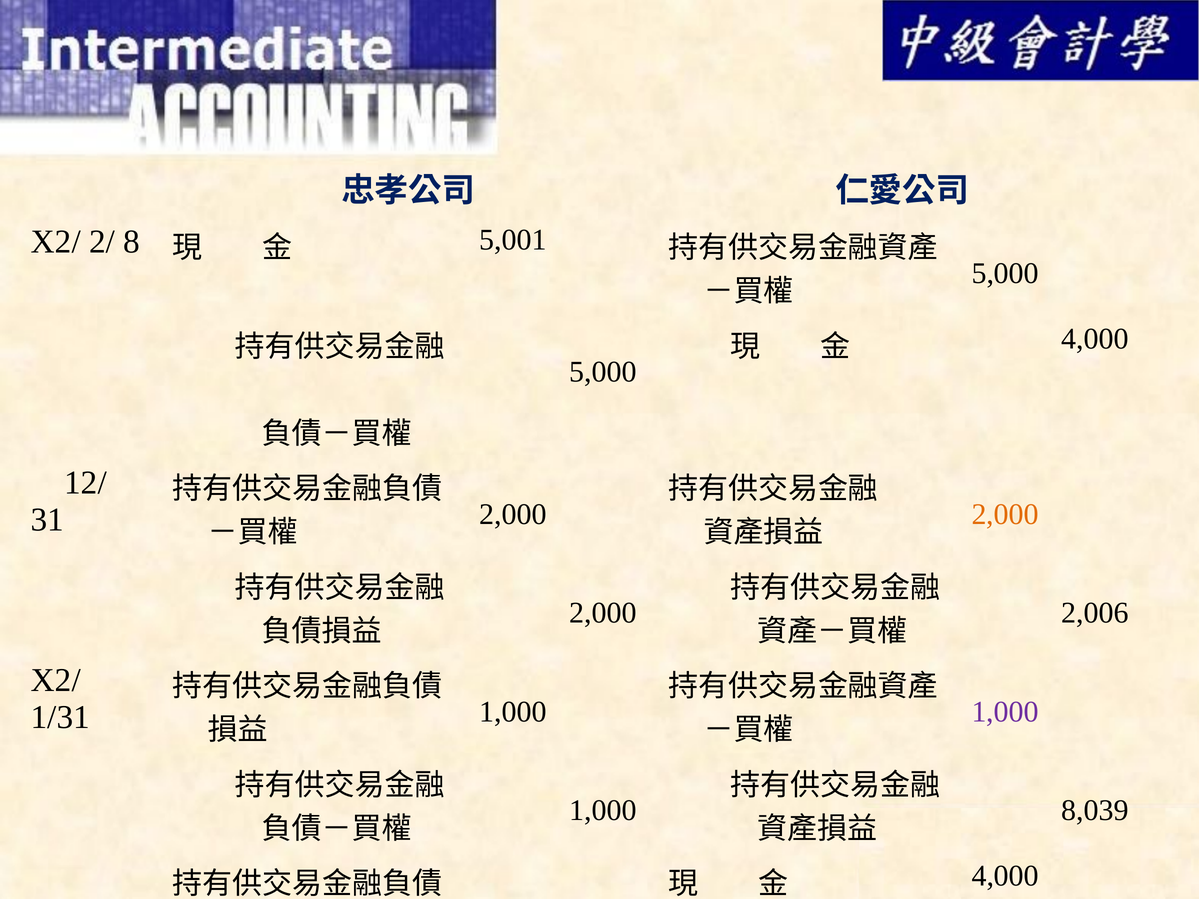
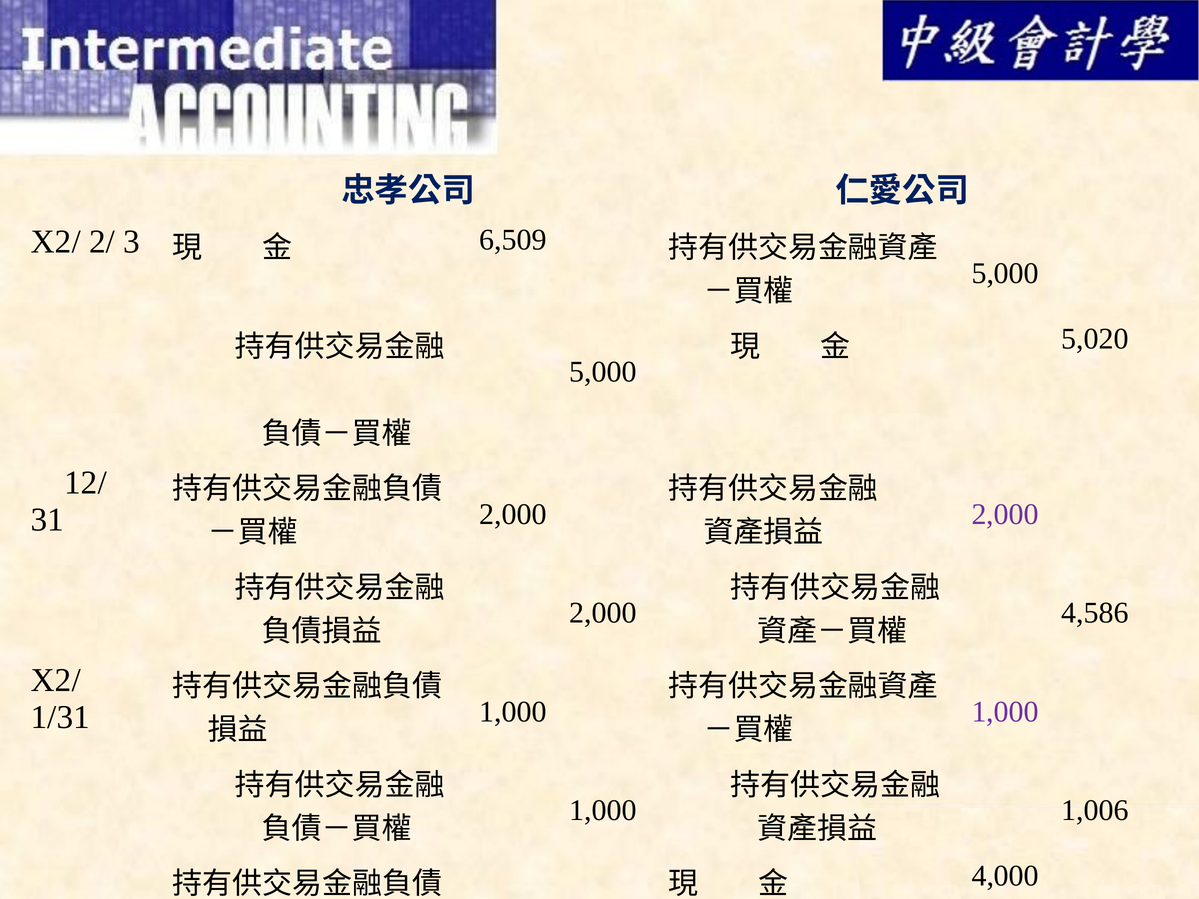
8: 8 -> 3
5,001: 5,001 -> 6,509
4,000 at (1095, 339): 4,000 -> 5,020
2,000 at (1005, 514) colour: orange -> purple
2,006: 2,006 -> 4,586
8,039: 8,039 -> 1,006
